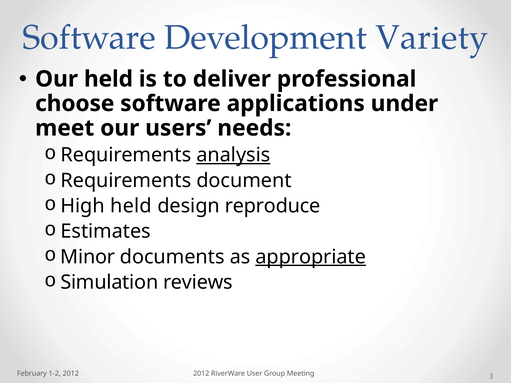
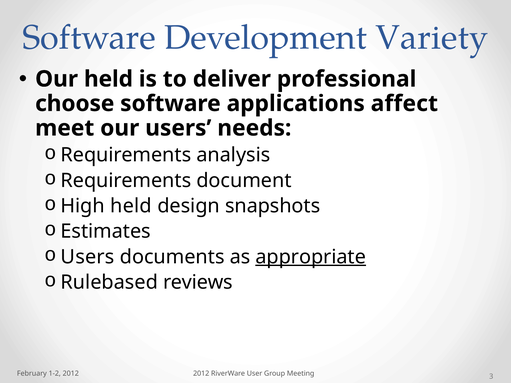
under: under -> affect
analysis underline: present -> none
reproduce: reproduce -> snapshots
Minor at (88, 257): Minor -> Users
Simulation: Simulation -> Rulebased
